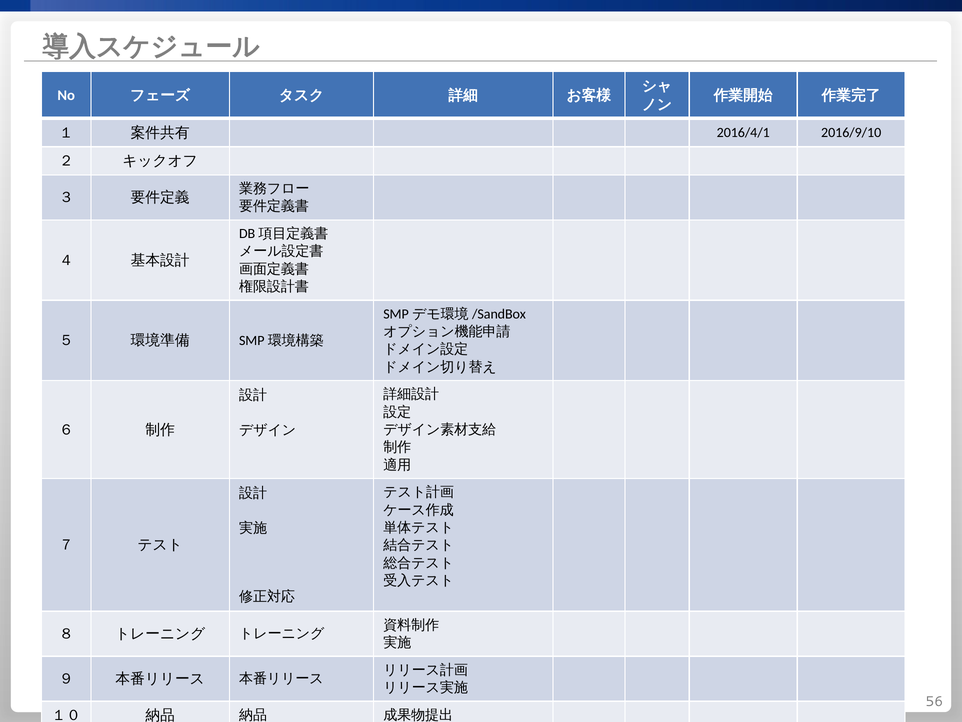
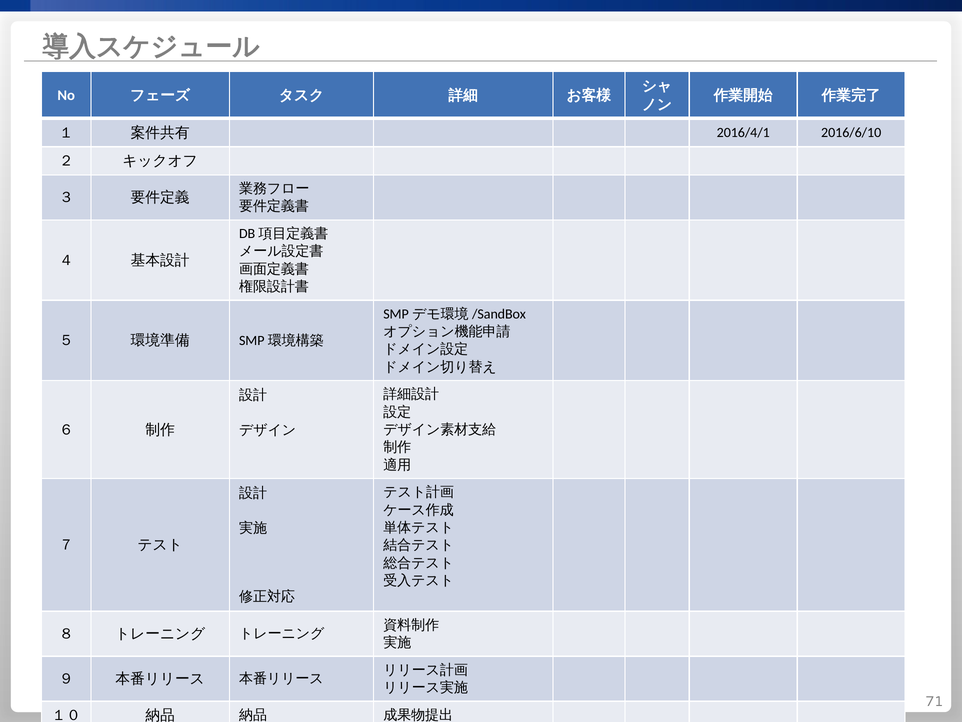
2016/9/10: 2016/9/10 -> 2016/6/10
56: 56 -> 71
